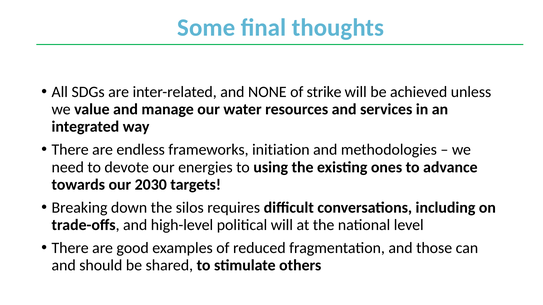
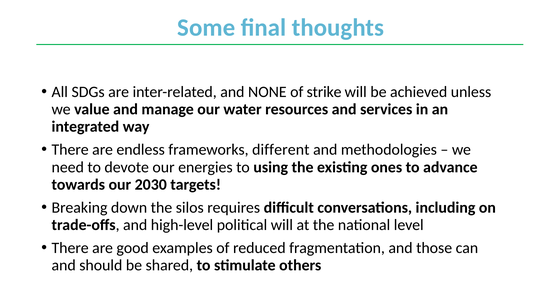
initiation: initiation -> different
